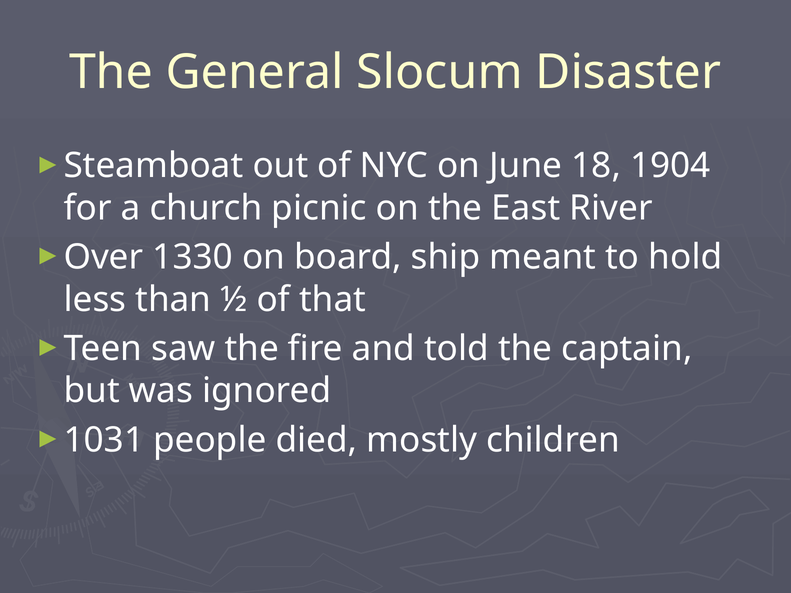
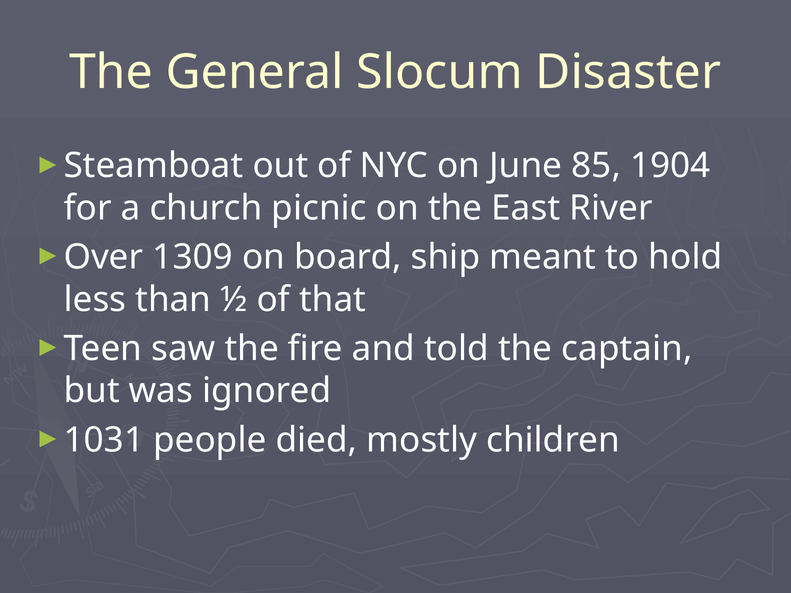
18: 18 -> 85
1330: 1330 -> 1309
